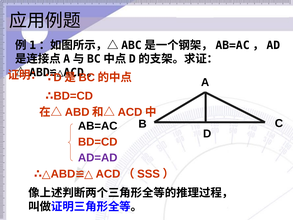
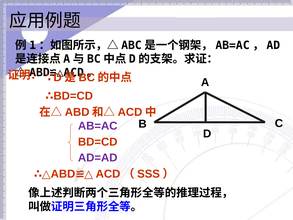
AB=AC colour: black -> purple
